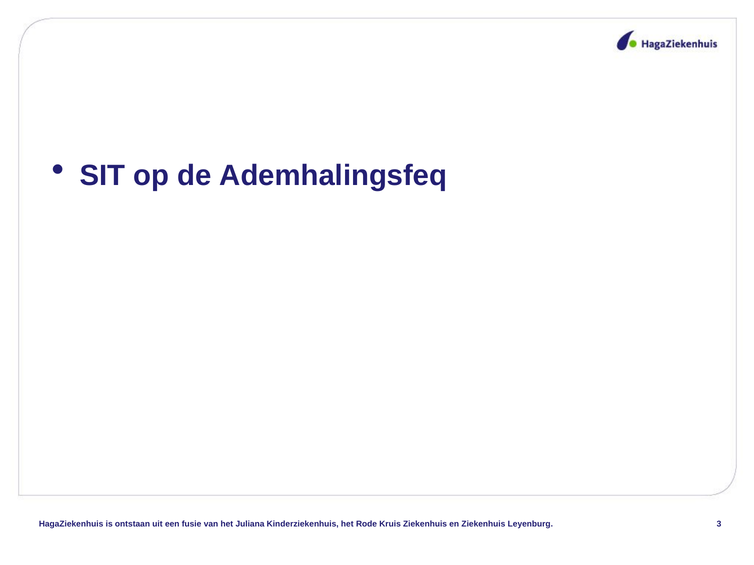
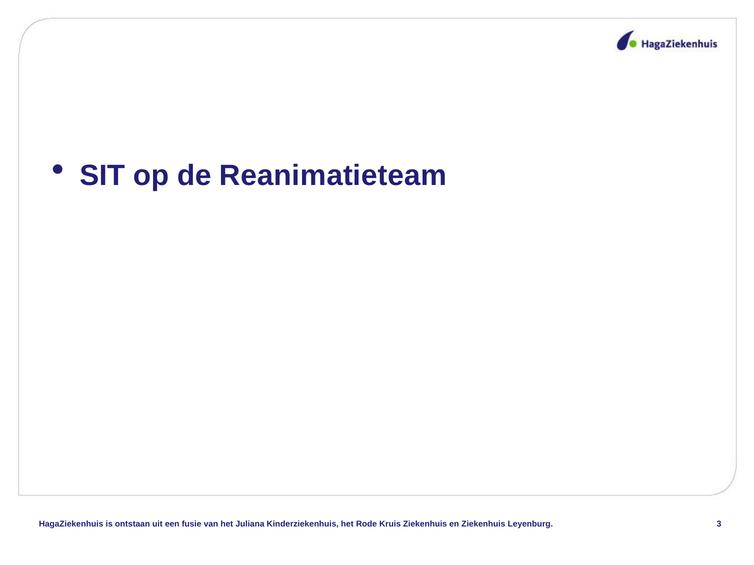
Ademhalingsfeq: Ademhalingsfeq -> Reanimatieteam
